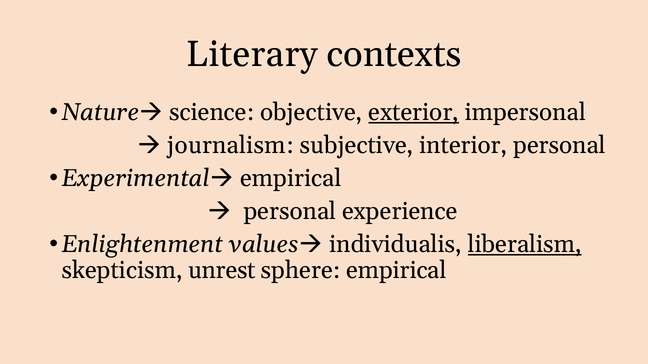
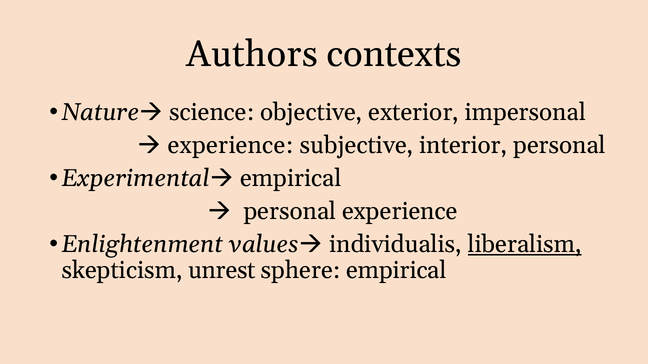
Literary: Literary -> Authors
exterior underline: present -> none
journalism at (231, 145): journalism -> experience
